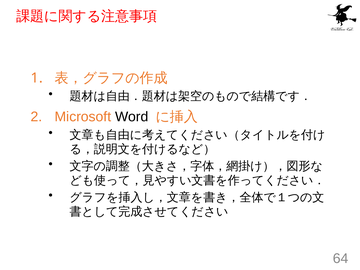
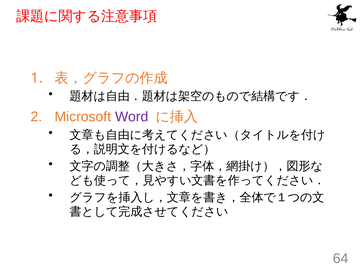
Word colour: black -> purple
